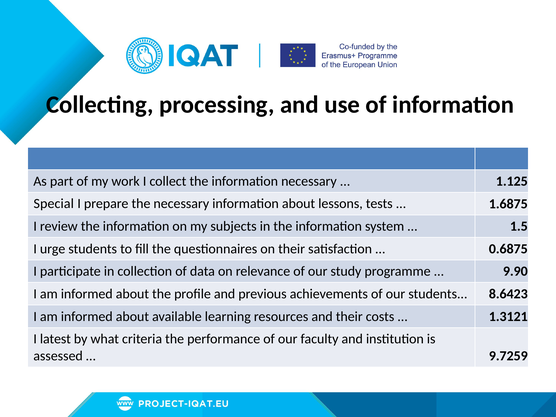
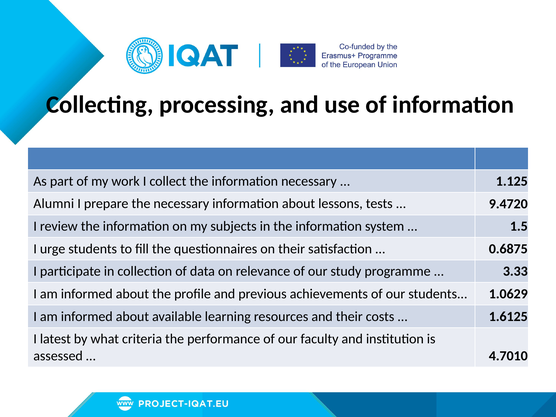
Special: Special -> Alumni
1.6875: 1.6875 -> 9.4720
9.90: 9.90 -> 3.33
8.6423: 8.6423 -> 1.0629
1.3121: 1.3121 -> 1.6125
9.7259: 9.7259 -> 4.7010
